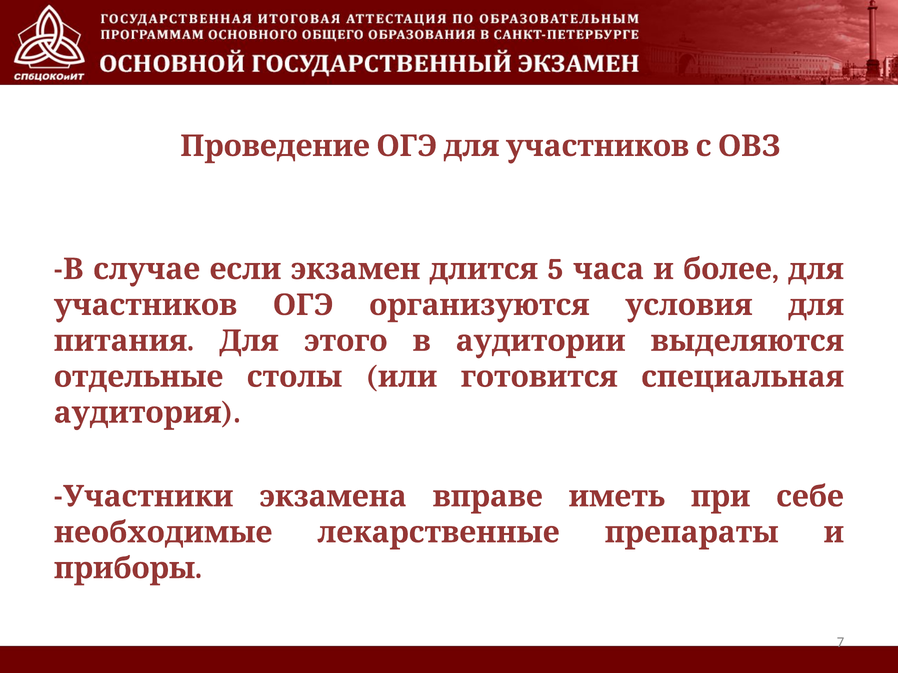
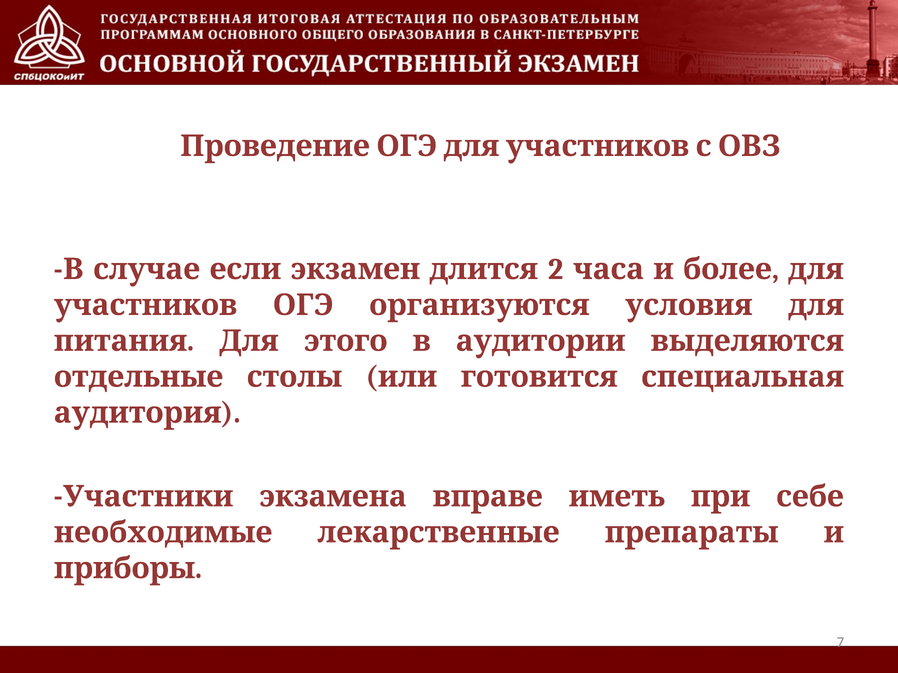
5: 5 -> 2
